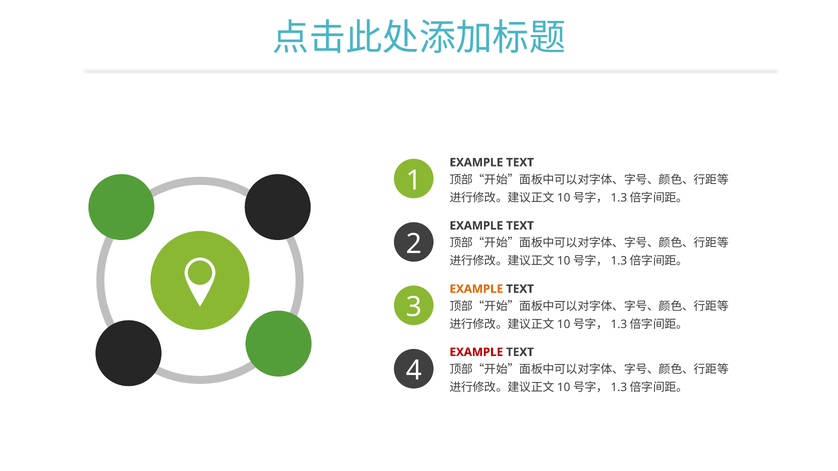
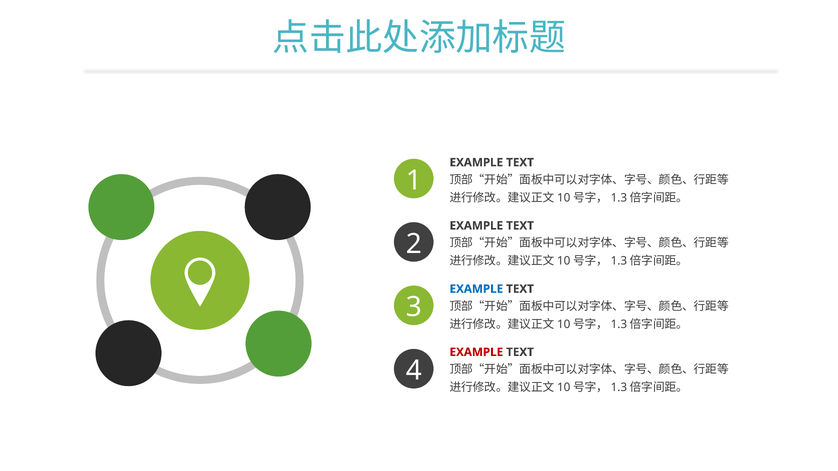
EXAMPLE at (476, 289) colour: orange -> blue
